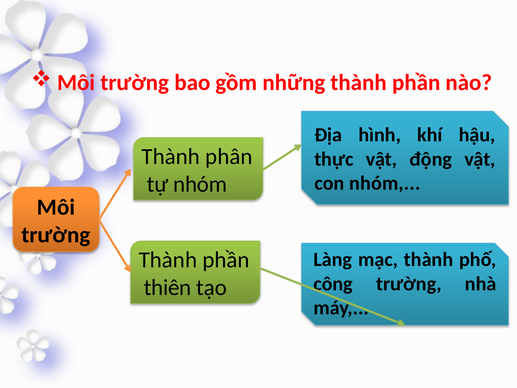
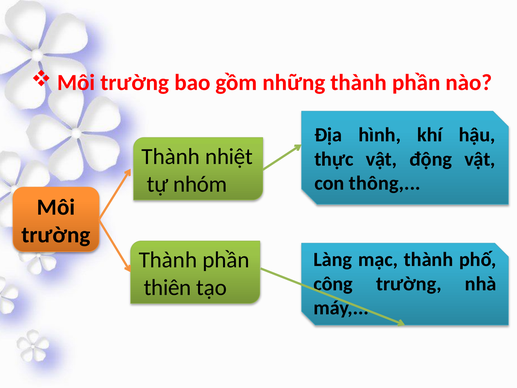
phân: phân -> nhiệt
con nhóm: nhóm -> thông
